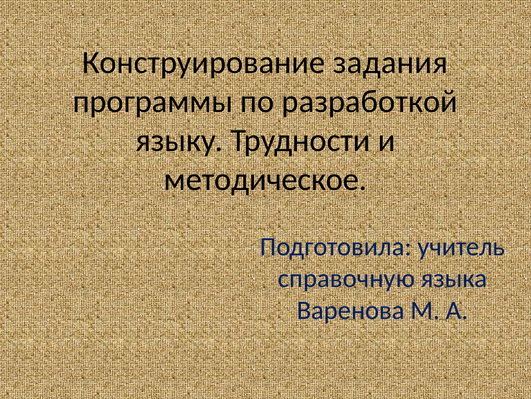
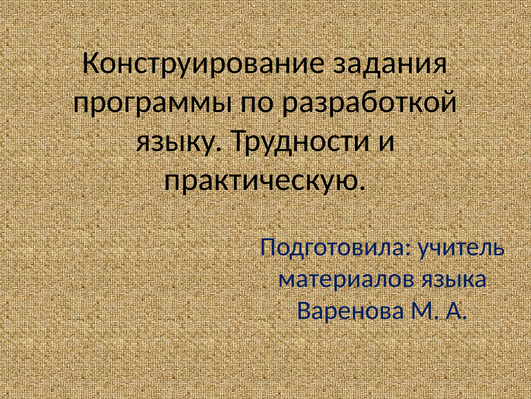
методическое: методическое -> практическую
справочную: справочную -> материалов
